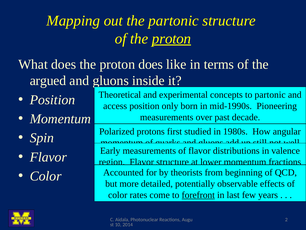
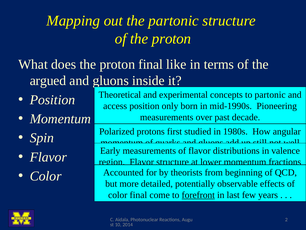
proton at (172, 39) underline: present -> none
proton does: does -> final
color rates: rates -> final
